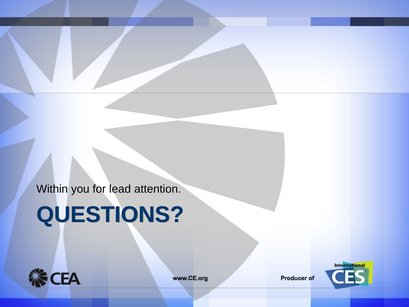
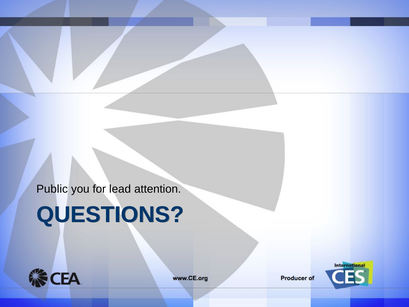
Within: Within -> Public
